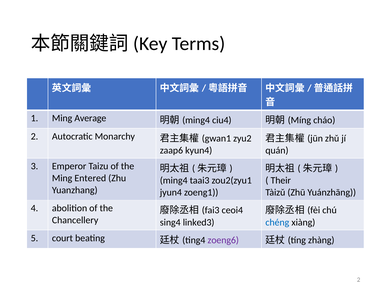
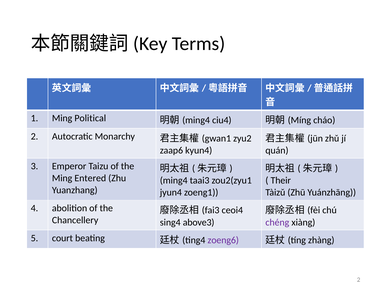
Average: Average -> Political
linked3: linked3 -> above3
chéng colour: blue -> purple
